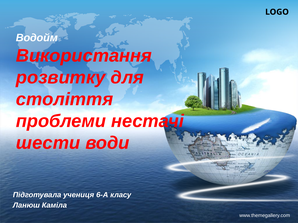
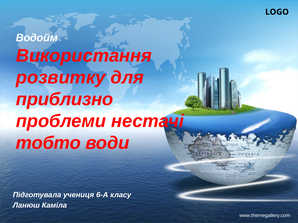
століття: століття -> приблизно
шести: шести -> тобто
